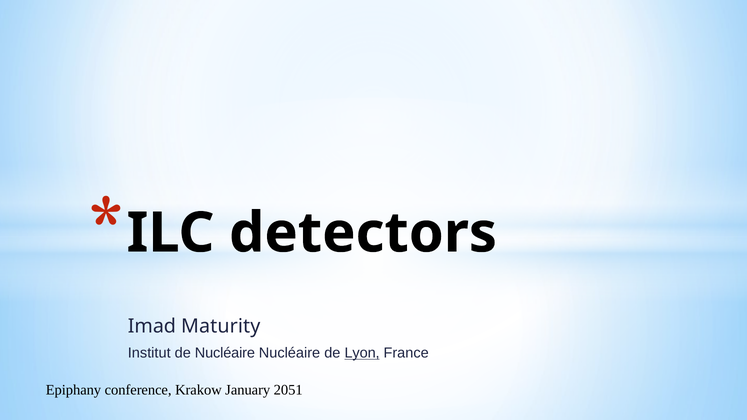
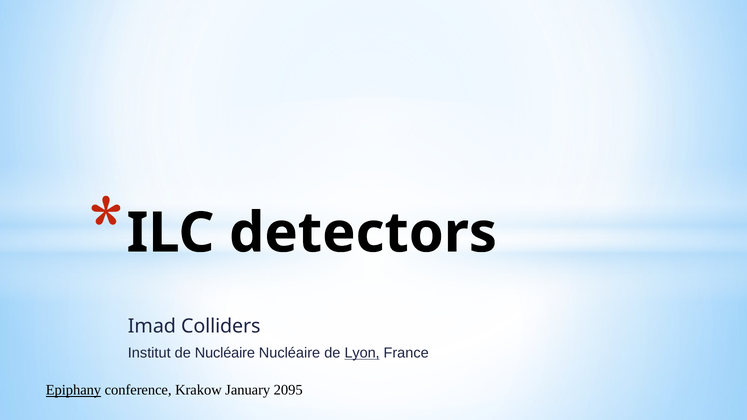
Maturity: Maturity -> Colliders
Epiphany underline: none -> present
2051: 2051 -> 2095
